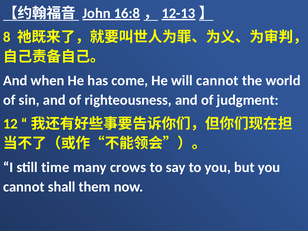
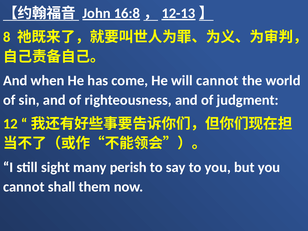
time: time -> sight
crows: crows -> perish
